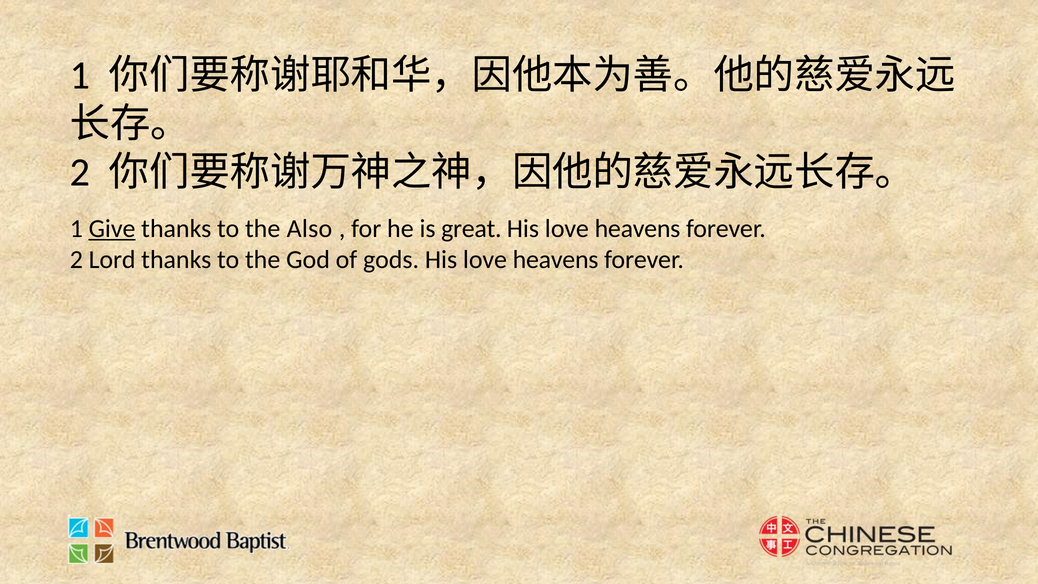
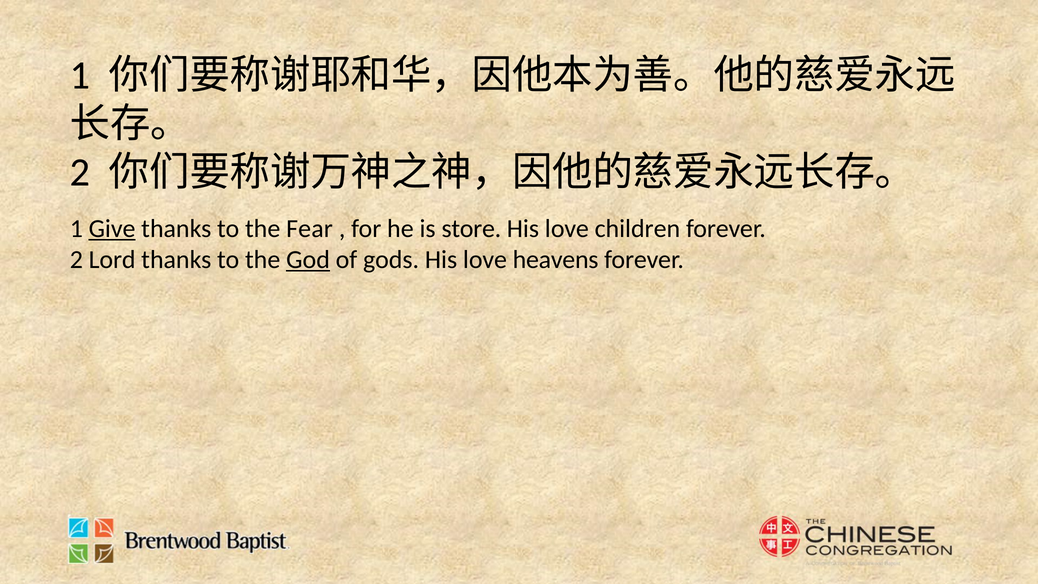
Also: Also -> Fear
great: great -> store
heavens at (638, 229): heavens -> children
God underline: none -> present
